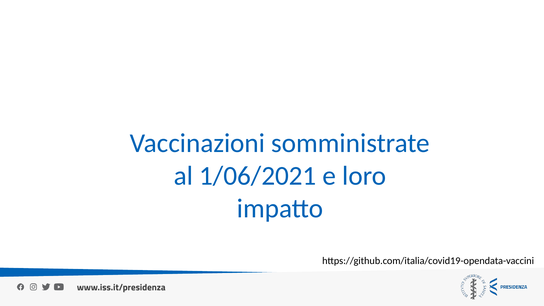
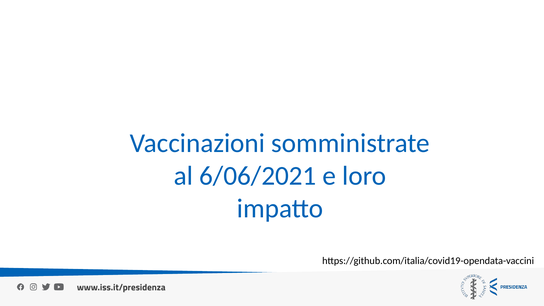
1/06/2021: 1/06/2021 -> 6/06/2021
